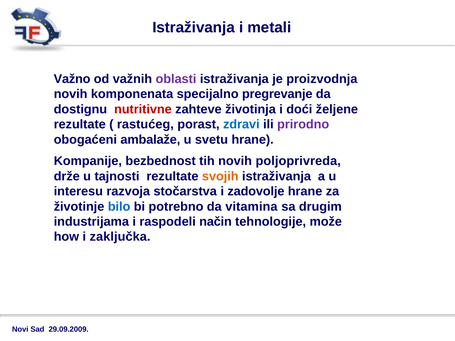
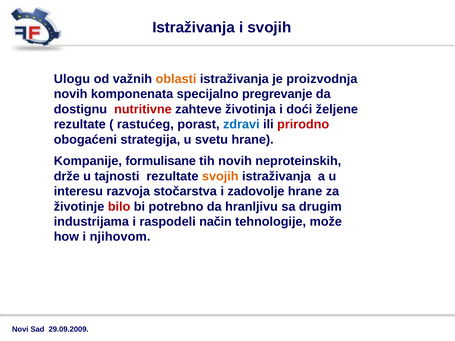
i metali: metali -> svojih
Važno: Važno -> Ulogu
oblasti colour: purple -> orange
prirodno colour: purple -> red
ambalaže: ambalaže -> strategija
bezbednost: bezbednost -> formulisane
poljoprivreda: poljoprivreda -> neproteinskih
bilo colour: blue -> red
vitamina: vitamina -> hranljivu
zaključka: zaključka -> njihovom
